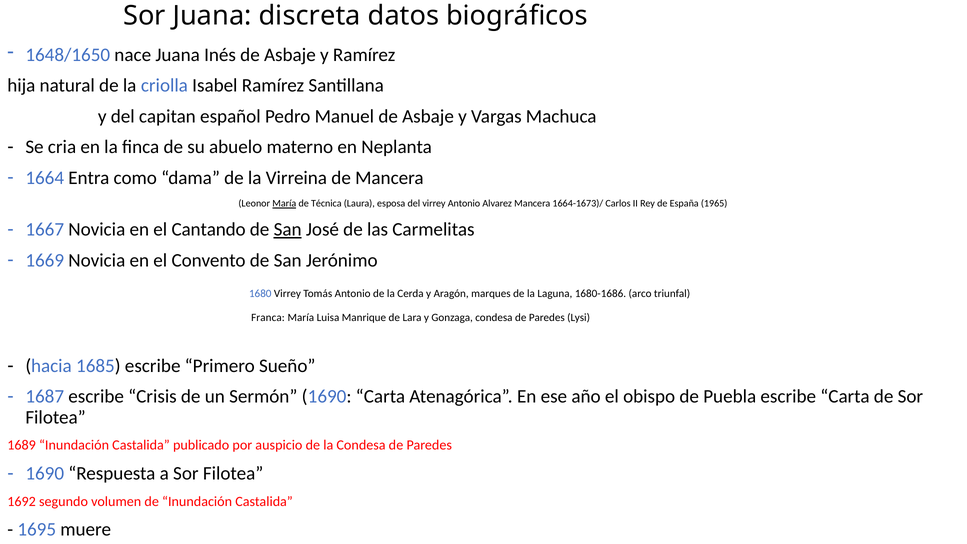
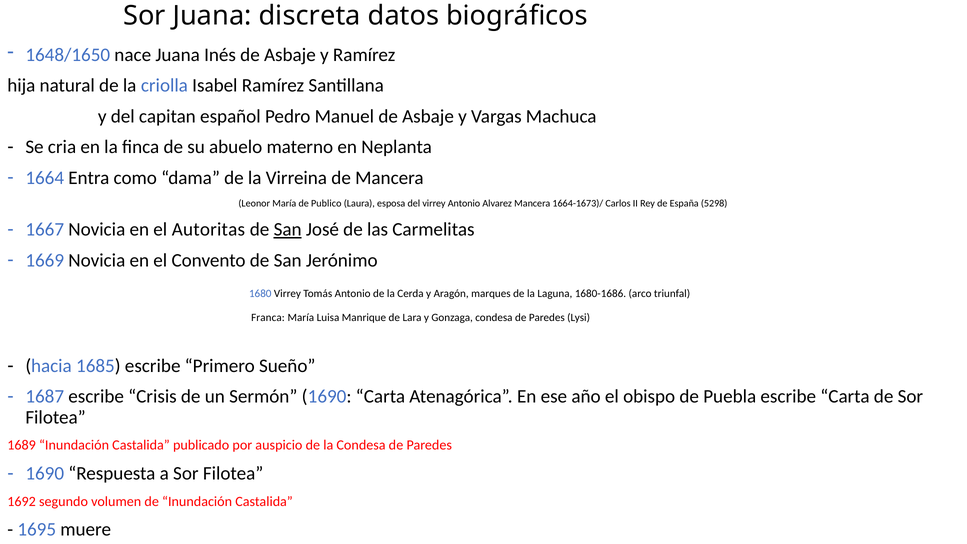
María at (284, 204) underline: present -> none
Técnica: Técnica -> Publico
1965: 1965 -> 5298
Cantando: Cantando -> Autoritas
